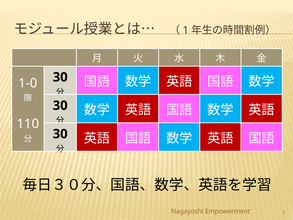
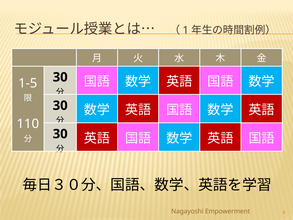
1-0: 1-0 -> 1-5
